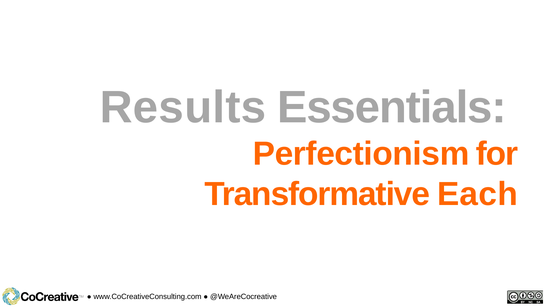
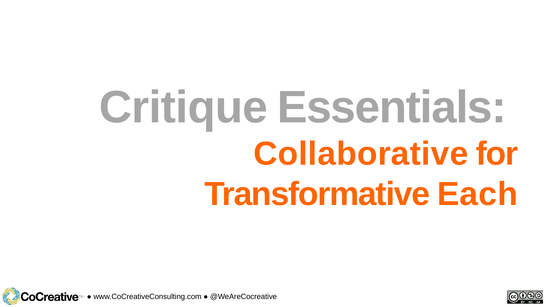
Results: Results -> Critique
Perfectionism: Perfectionism -> Collaborative
